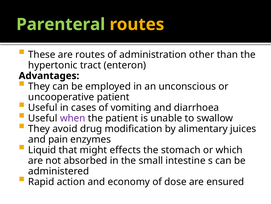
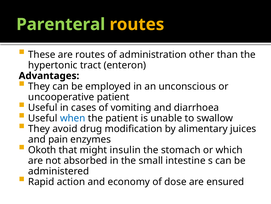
when colour: purple -> blue
Liquid: Liquid -> Okoth
effects: effects -> insulin
